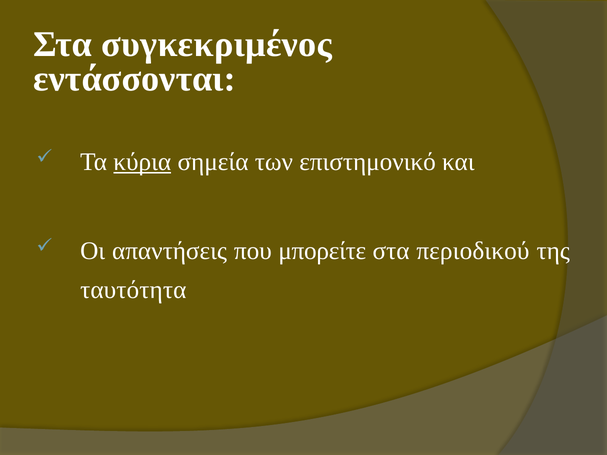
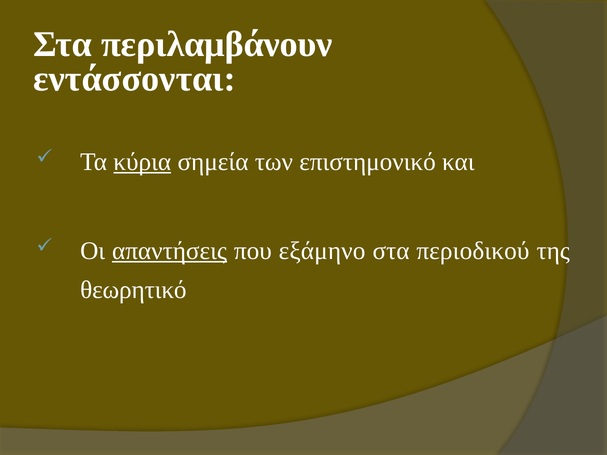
συγκεκριμένος: συγκεκριμένος -> περιλαμβάνουν
απαντήσεις underline: none -> present
μπορείτε: μπορείτε -> εξάμηνο
ταυτότητα: ταυτότητα -> θεωρητικό
